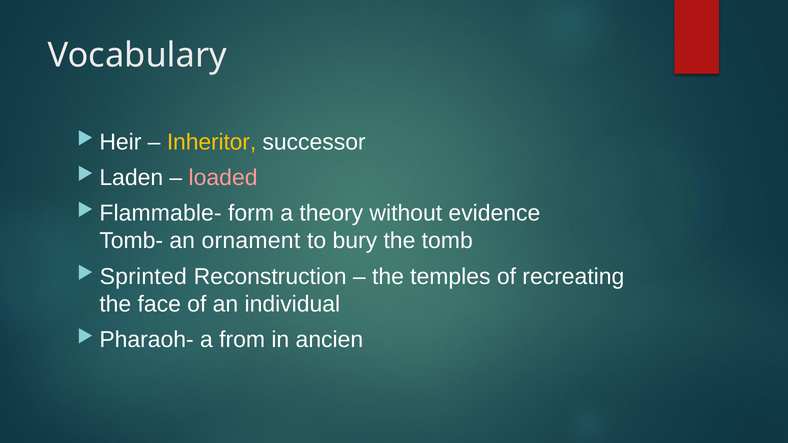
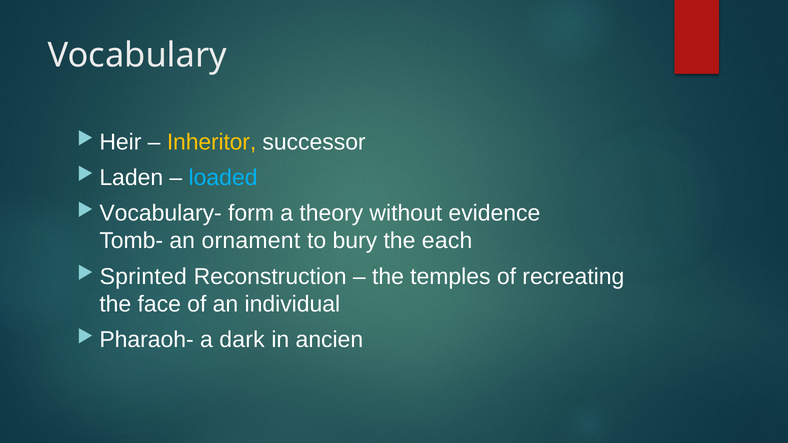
loaded colour: pink -> light blue
Flammable-: Flammable- -> Vocabulary-
tomb: tomb -> each
from: from -> dark
